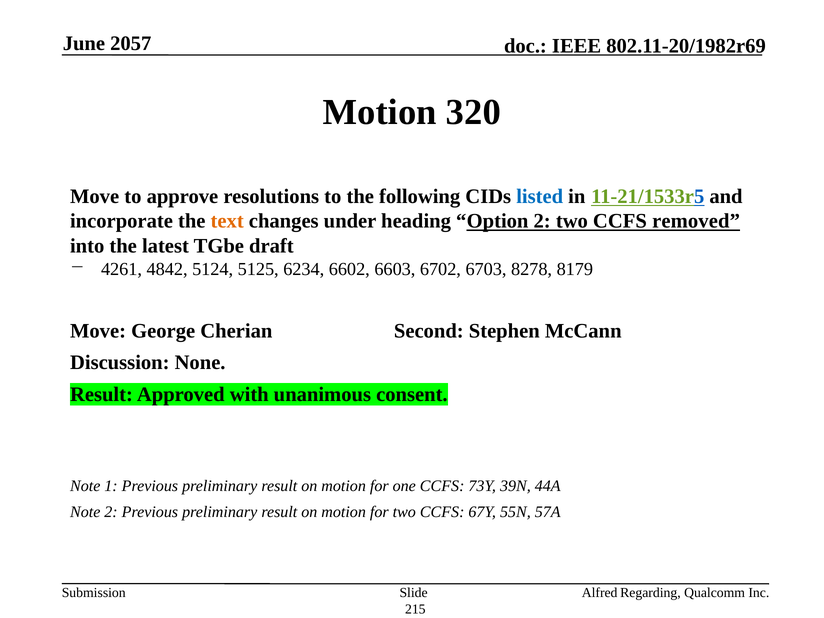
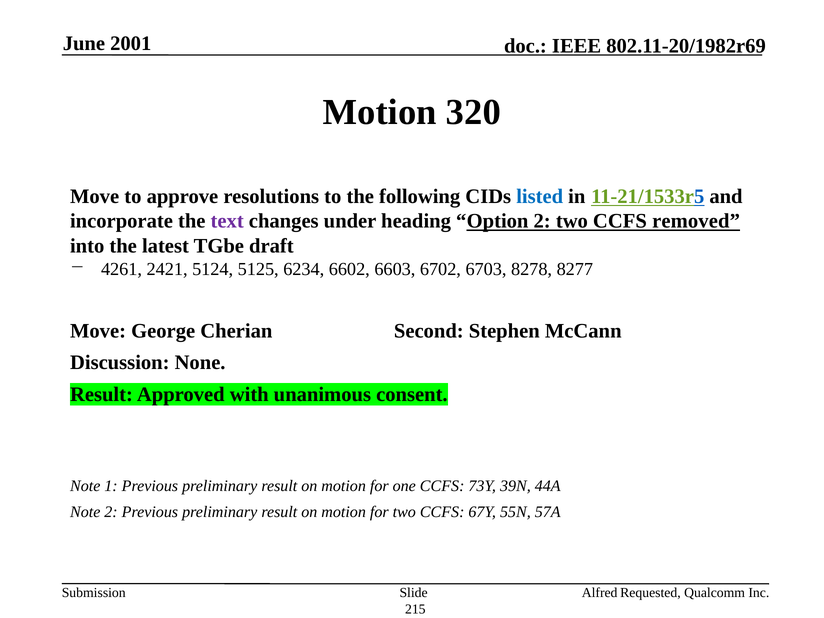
2057: 2057 -> 2001
text colour: orange -> purple
4842: 4842 -> 2421
8179: 8179 -> 8277
Regarding: Regarding -> Requested
